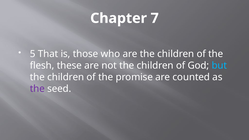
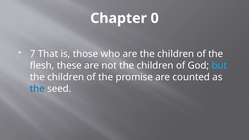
7: 7 -> 0
5: 5 -> 7
the at (37, 89) colour: purple -> blue
